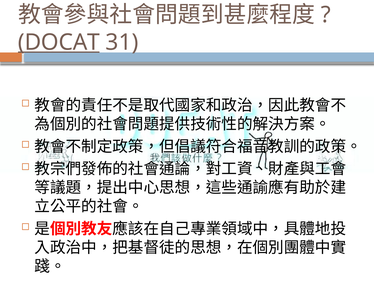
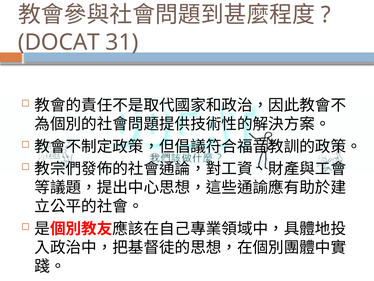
DOCAT underline: present -> none
